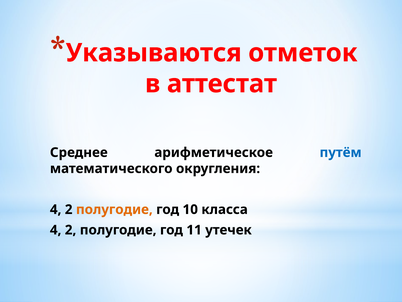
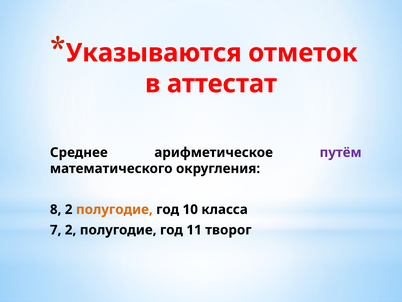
путём colour: blue -> purple
4 at (56, 209): 4 -> 8
4 at (56, 230): 4 -> 7
утечек: утечек -> творог
